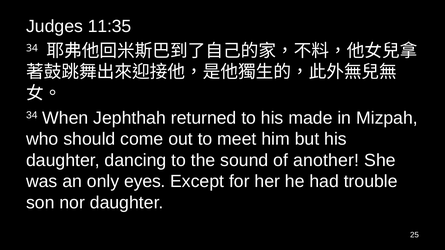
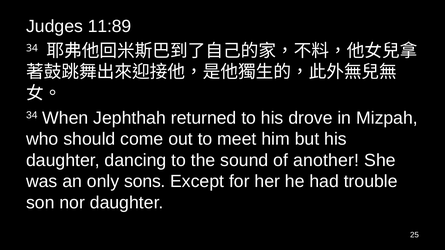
11:35: 11:35 -> 11:89
made: made -> drove
eyes: eyes -> sons
